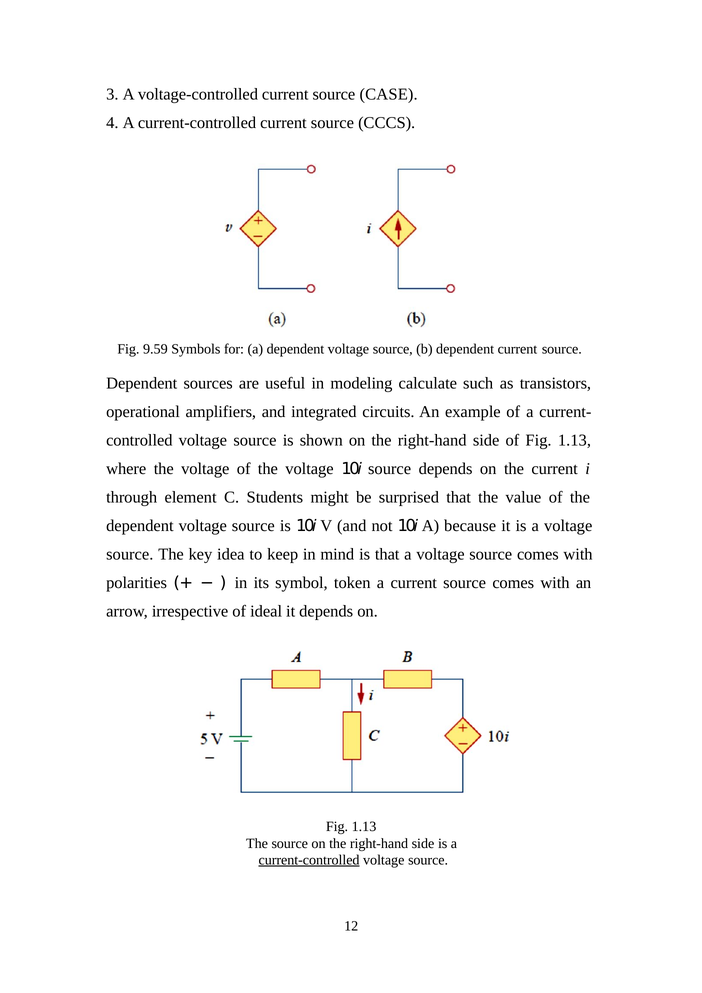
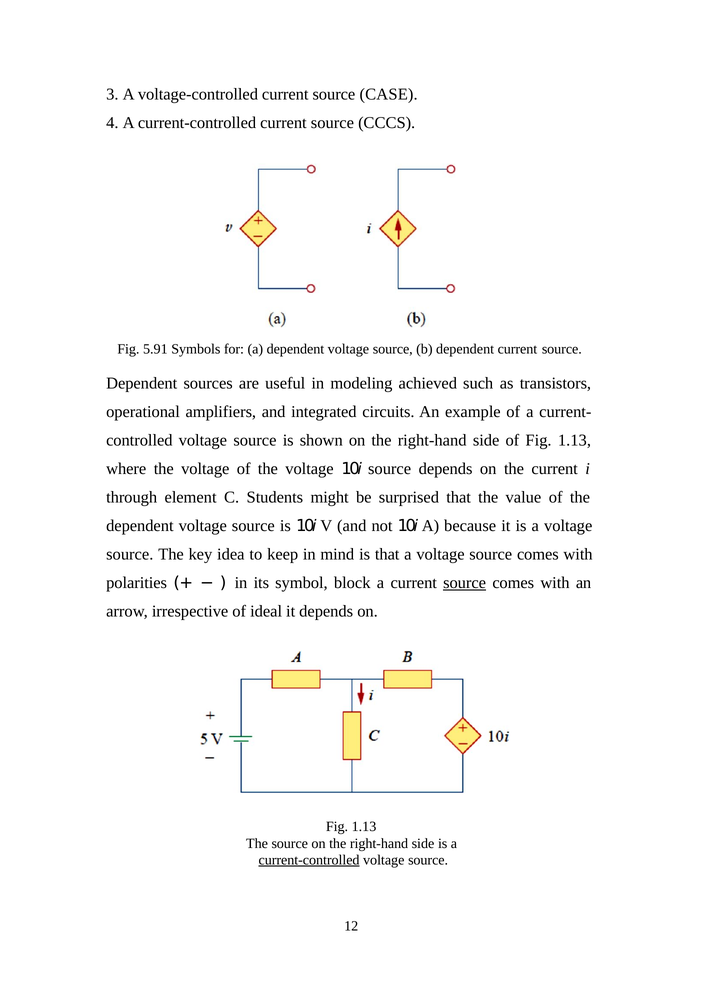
9.59: 9.59 -> 5.91
calculate: calculate -> achieved
token: token -> block
source at (465, 583) underline: none -> present
